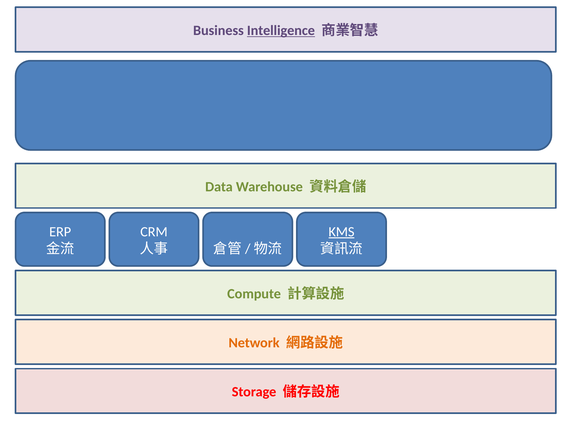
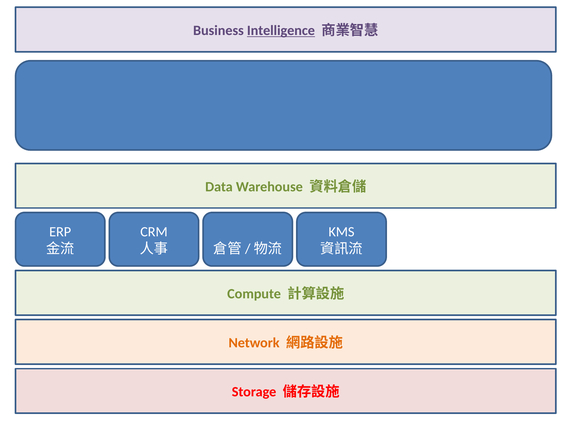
KMS underline: present -> none
